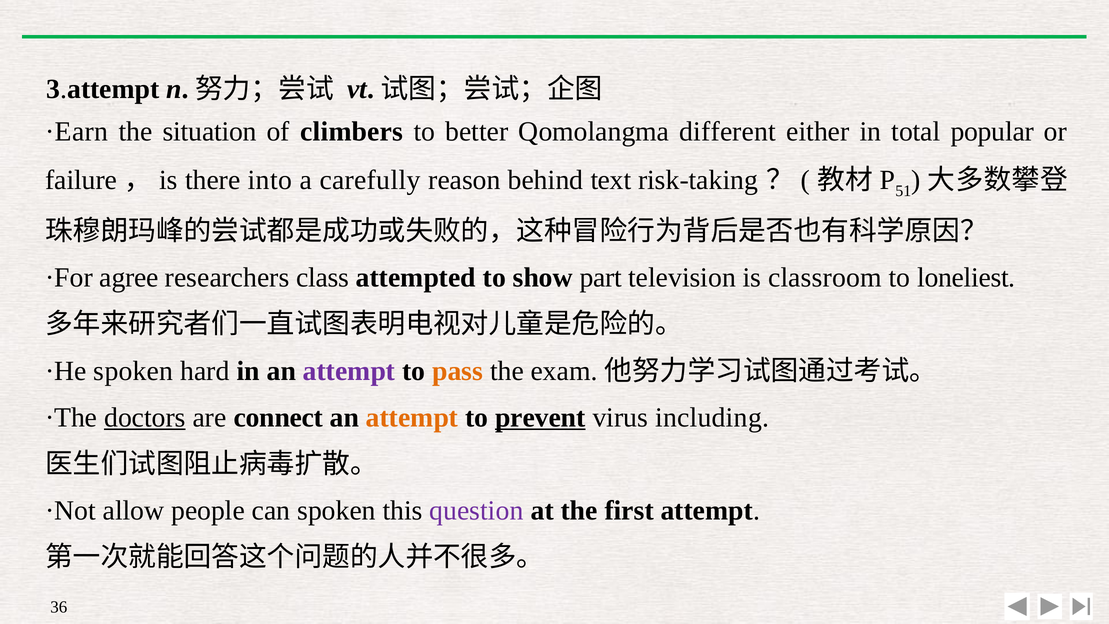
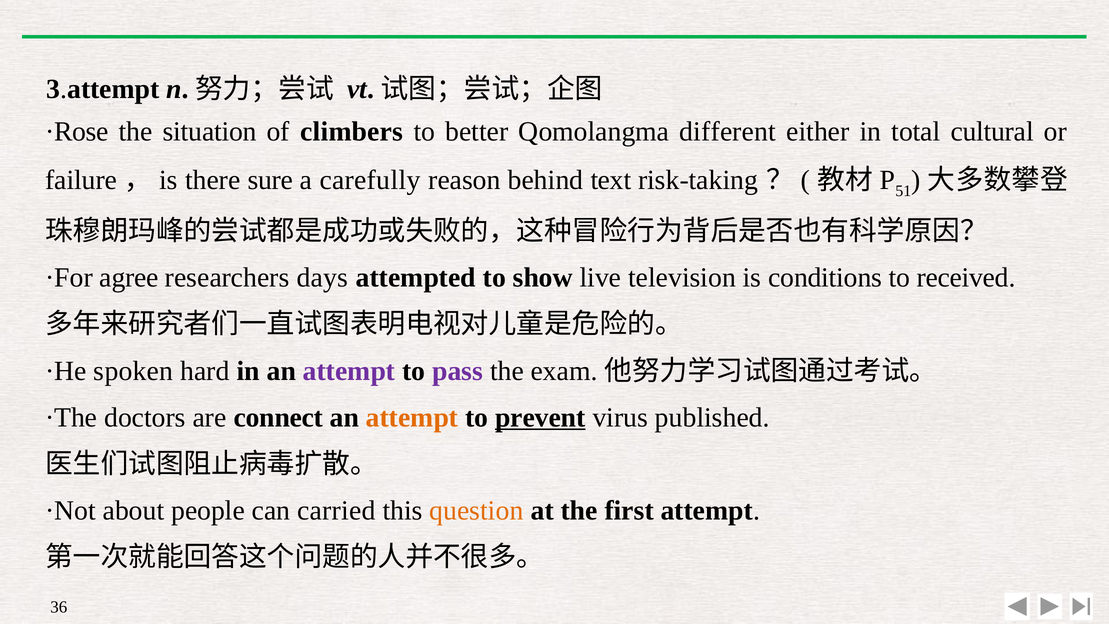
·Earn: ·Earn -> ·Rose
popular: popular -> cultural
into: into -> sure
class: class -> days
part: part -> live
classroom: classroom -> conditions
loneliest: loneliest -> received
pass colour: orange -> purple
doctors underline: present -> none
including: including -> published
allow: allow -> about
can spoken: spoken -> carried
question colour: purple -> orange
